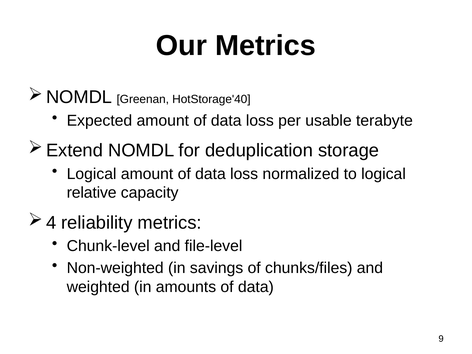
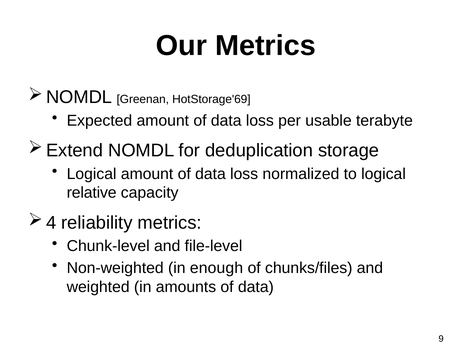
HotStorage'40: HotStorage'40 -> HotStorage'69
savings: savings -> enough
